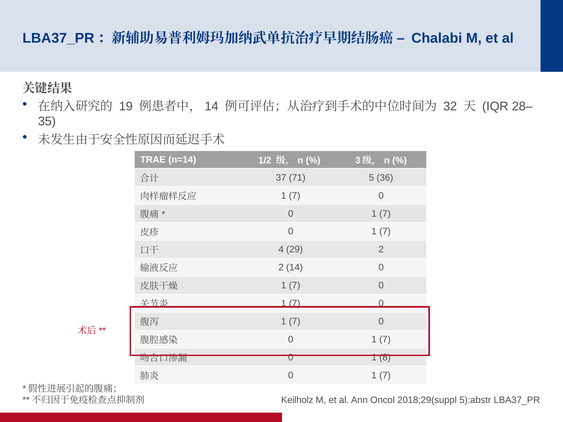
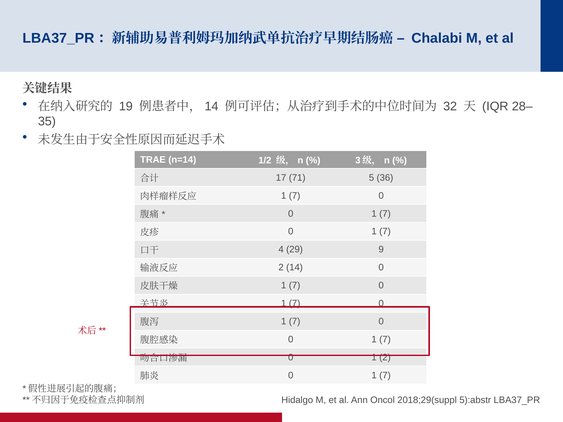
37: 37 -> 17
29 2: 2 -> 9
1 8: 8 -> 2
Keilholz: Keilholz -> Hidalgo
